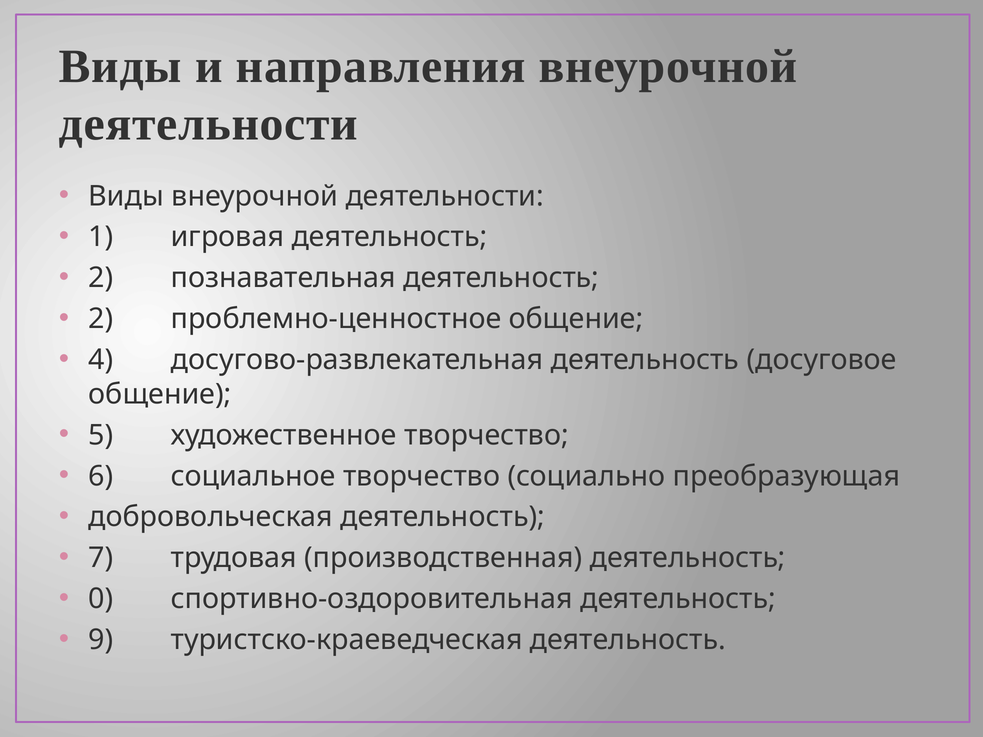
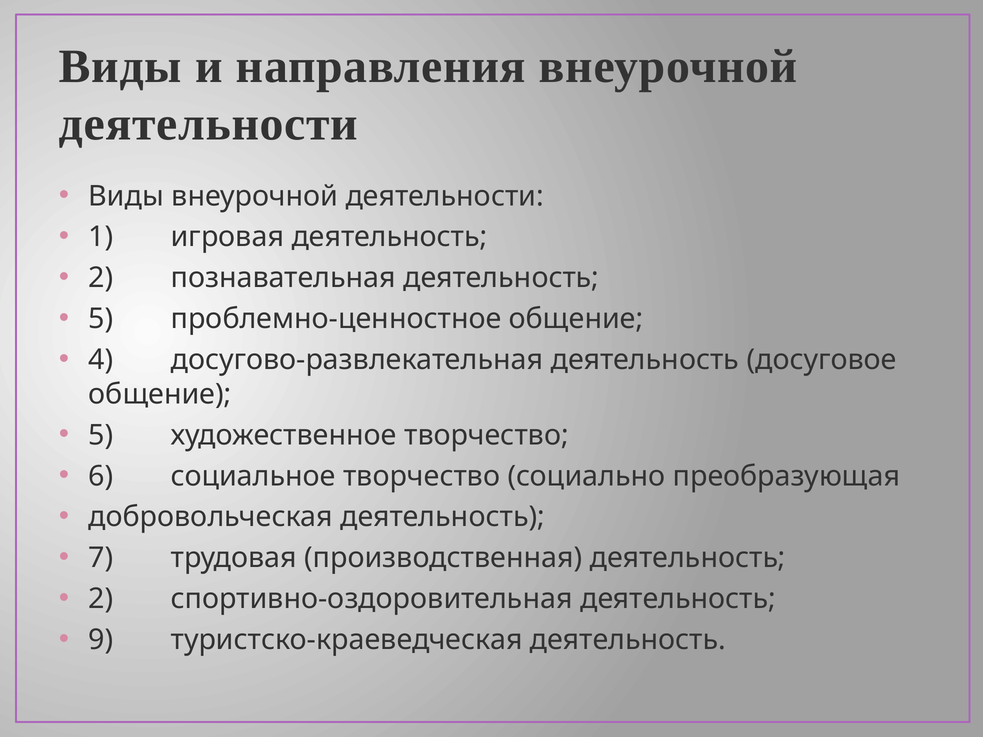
2 at (101, 319): 2 -> 5
0 at (101, 599): 0 -> 2
